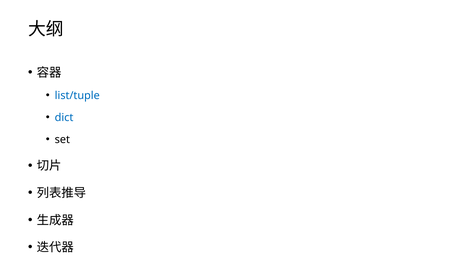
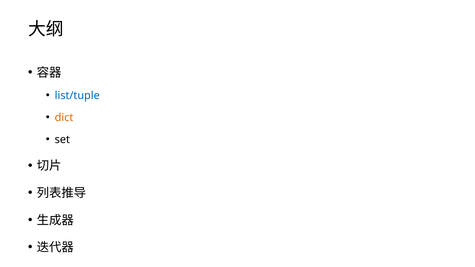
dict colour: blue -> orange
